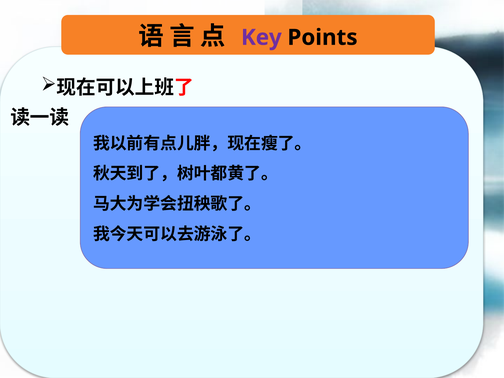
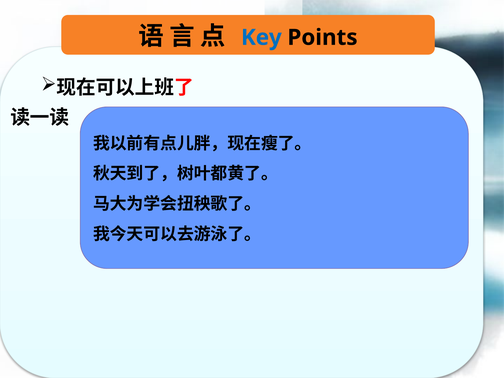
Key colour: purple -> blue
